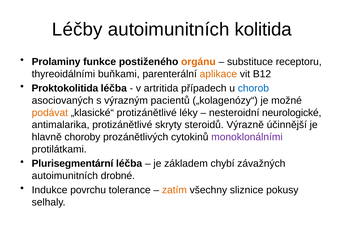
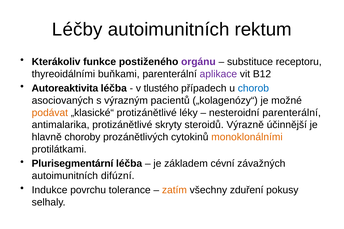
kolitida: kolitida -> rektum
Prolaminy: Prolaminy -> Kterákoliv
orgánu colour: orange -> purple
aplikace colour: orange -> purple
Proktokolitida: Proktokolitida -> Autoreaktivita
artritida: artritida -> tlustého
nesteroidní neurologické: neurologické -> parenterální
monoklonálními colour: purple -> orange
chybí: chybí -> cévní
drobné: drobné -> difúzní
sliznice: sliznice -> zduření
